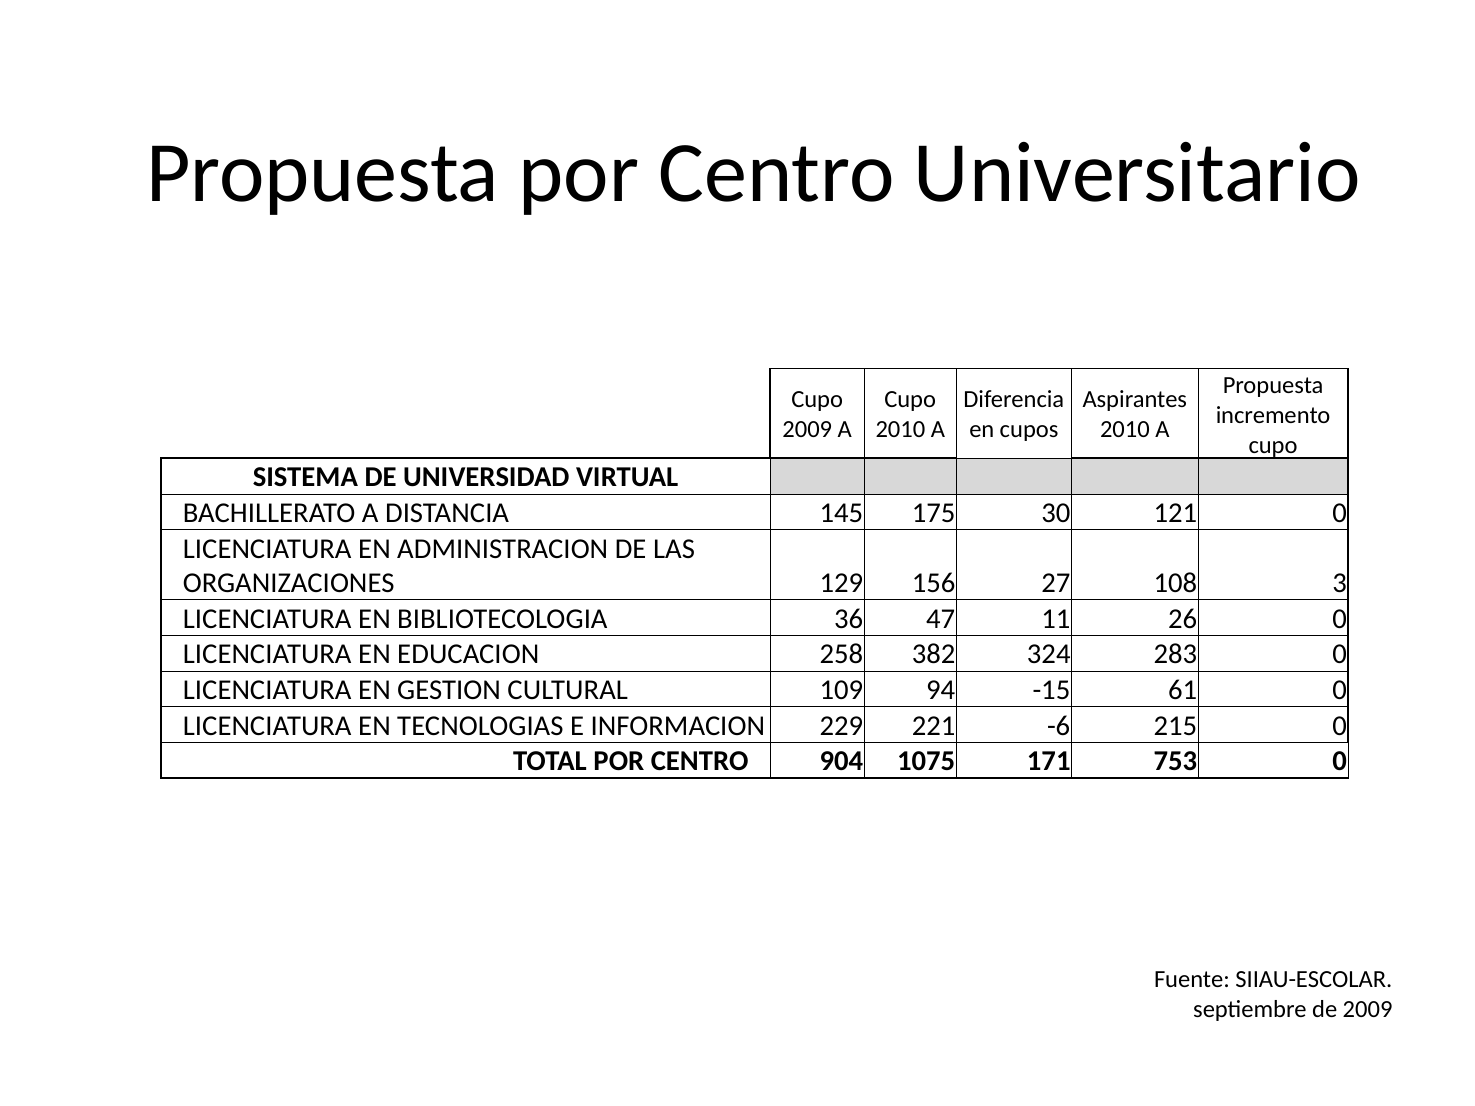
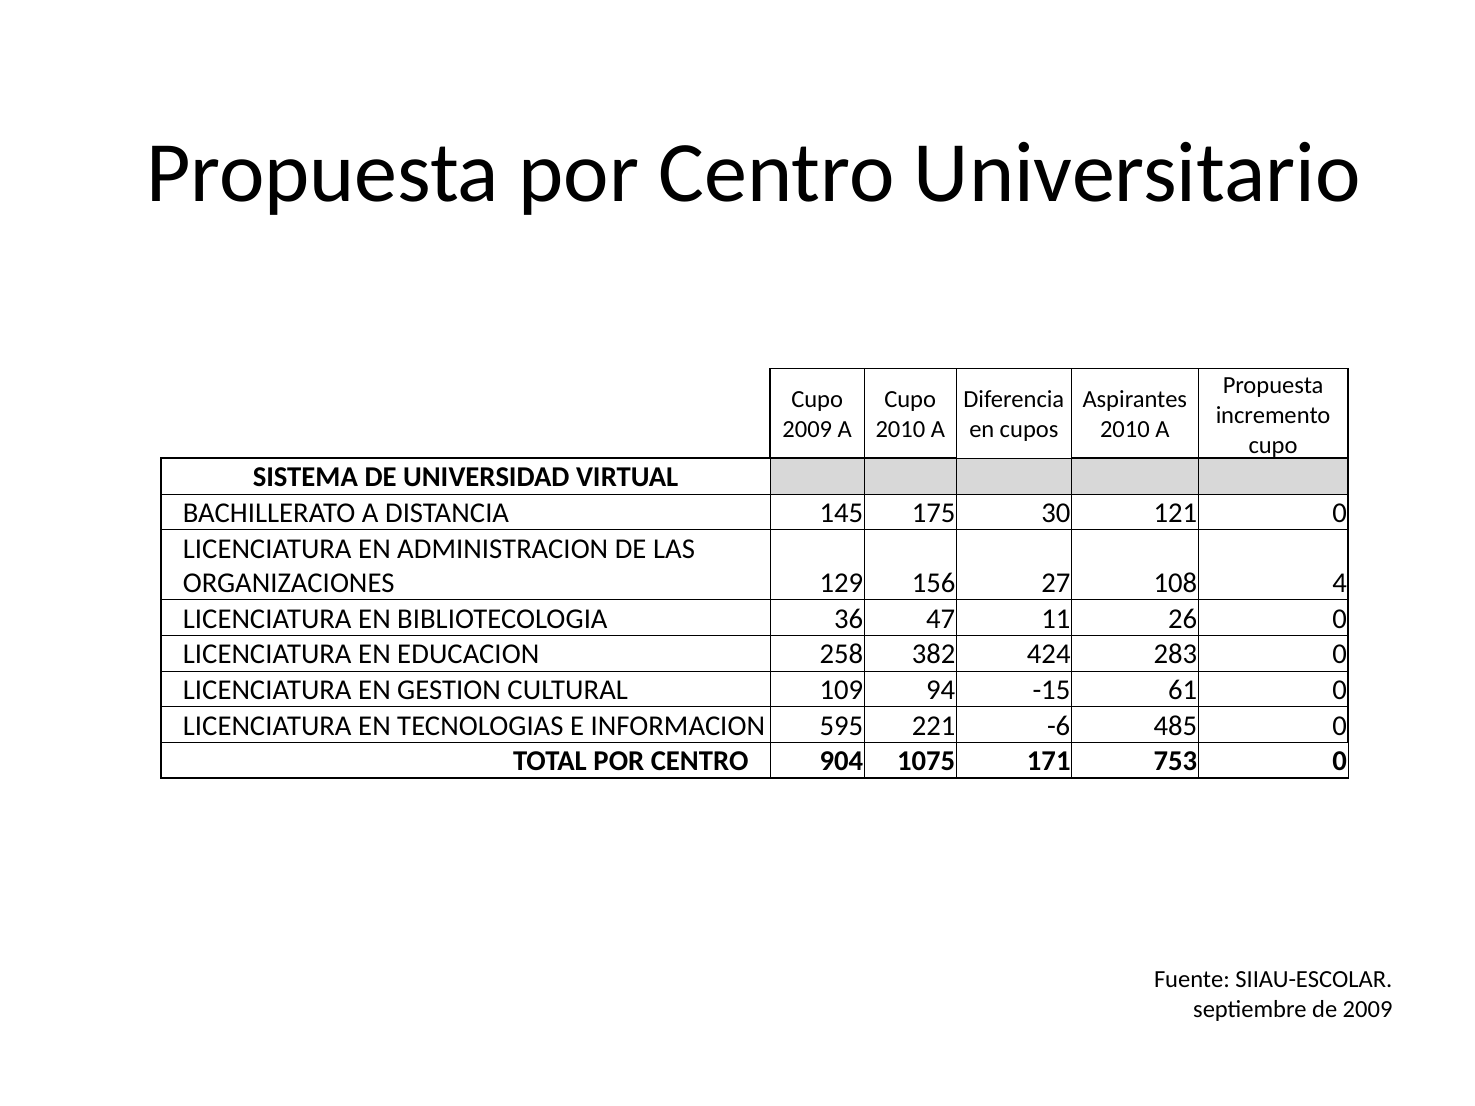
3: 3 -> 4
324: 324 -> 424
229: 229 -> 595
215: 215 -> 485
